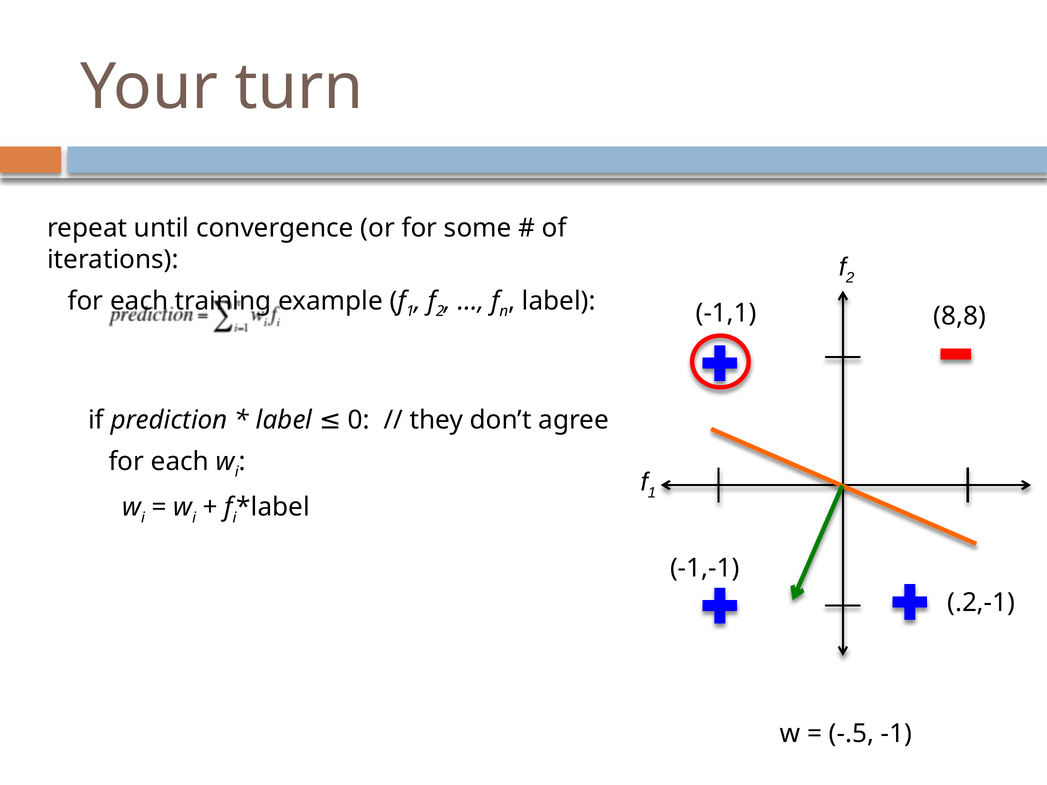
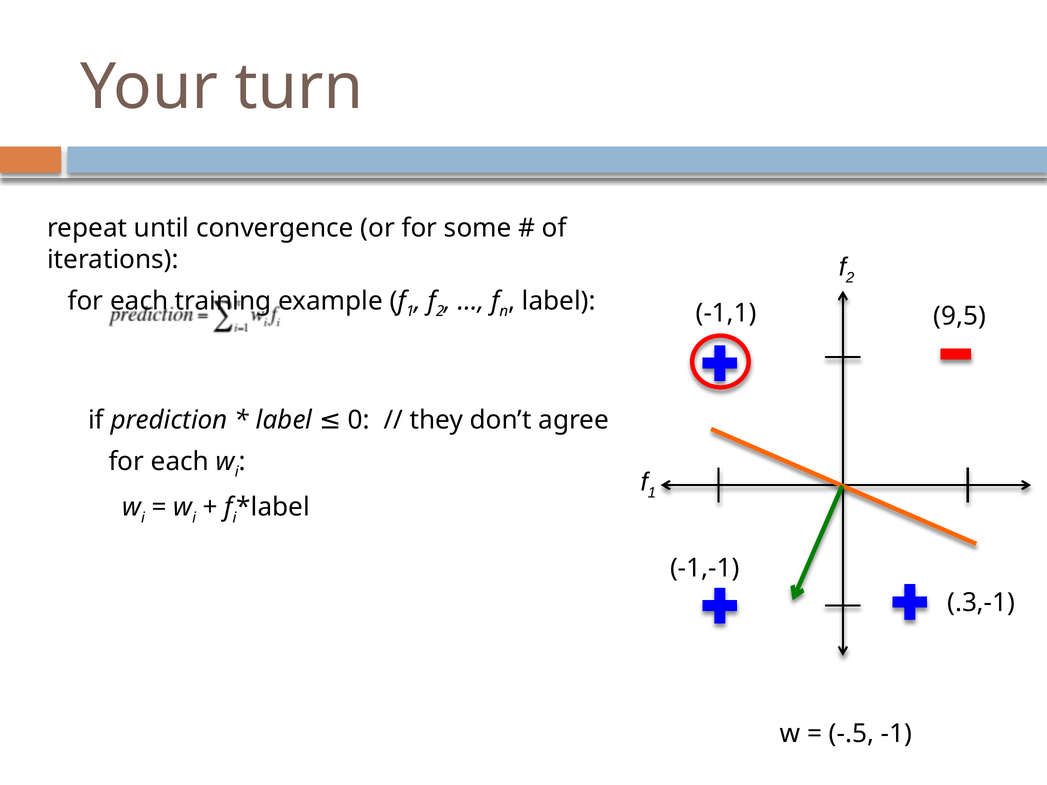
8,8: 8,8 -> 9,5
.2,-1: .2,-1 -> .3,-1
